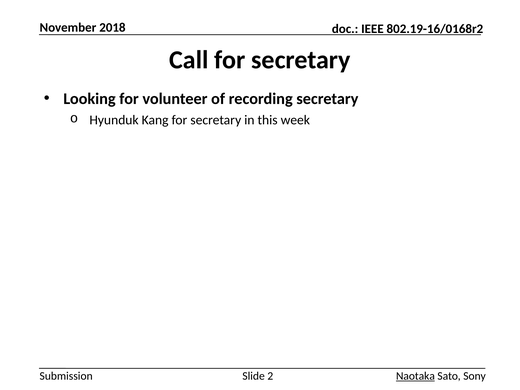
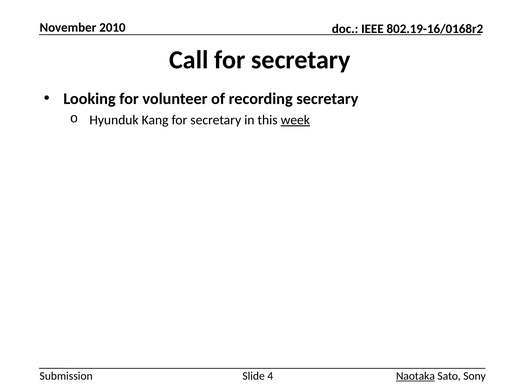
2018: 2018 -> 2010
week underline: none -> present
2: 2 -> 4
